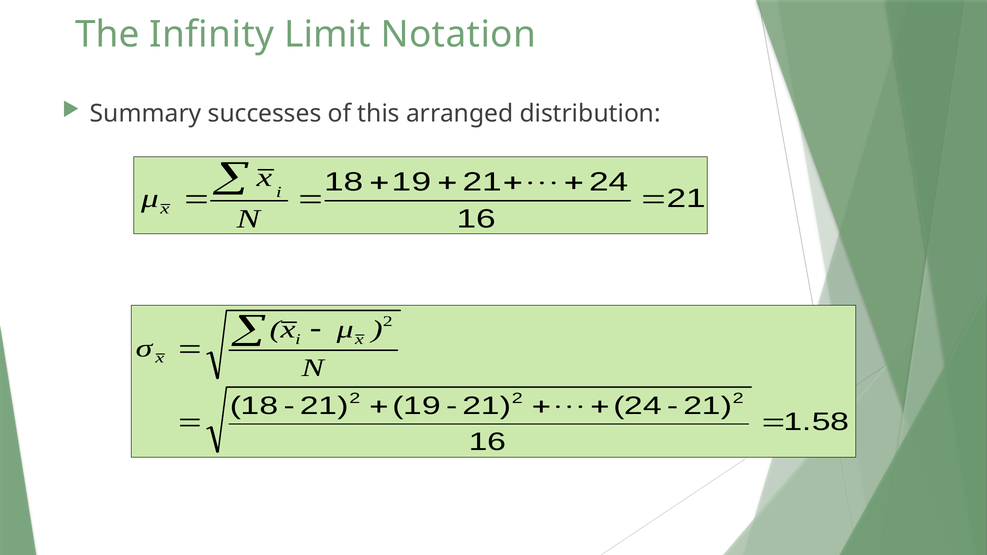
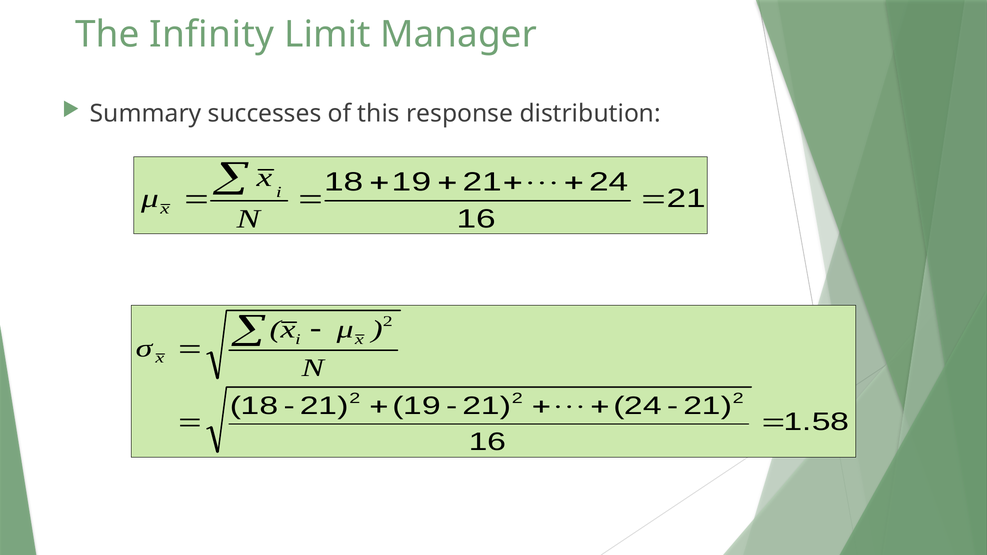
Notation: Notation -> Manager
arranged: arranged -> response
